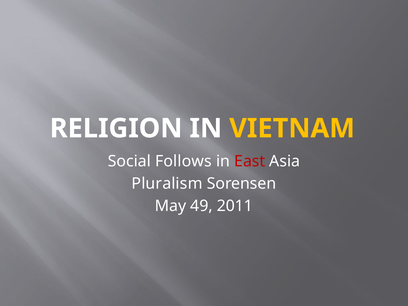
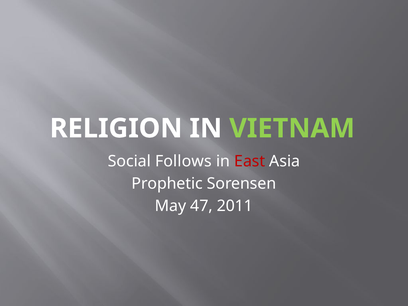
VIETNAM colour: yellow -> light green
Pluralism: Pluralism -> Prophetic
49: 49 -> 47
